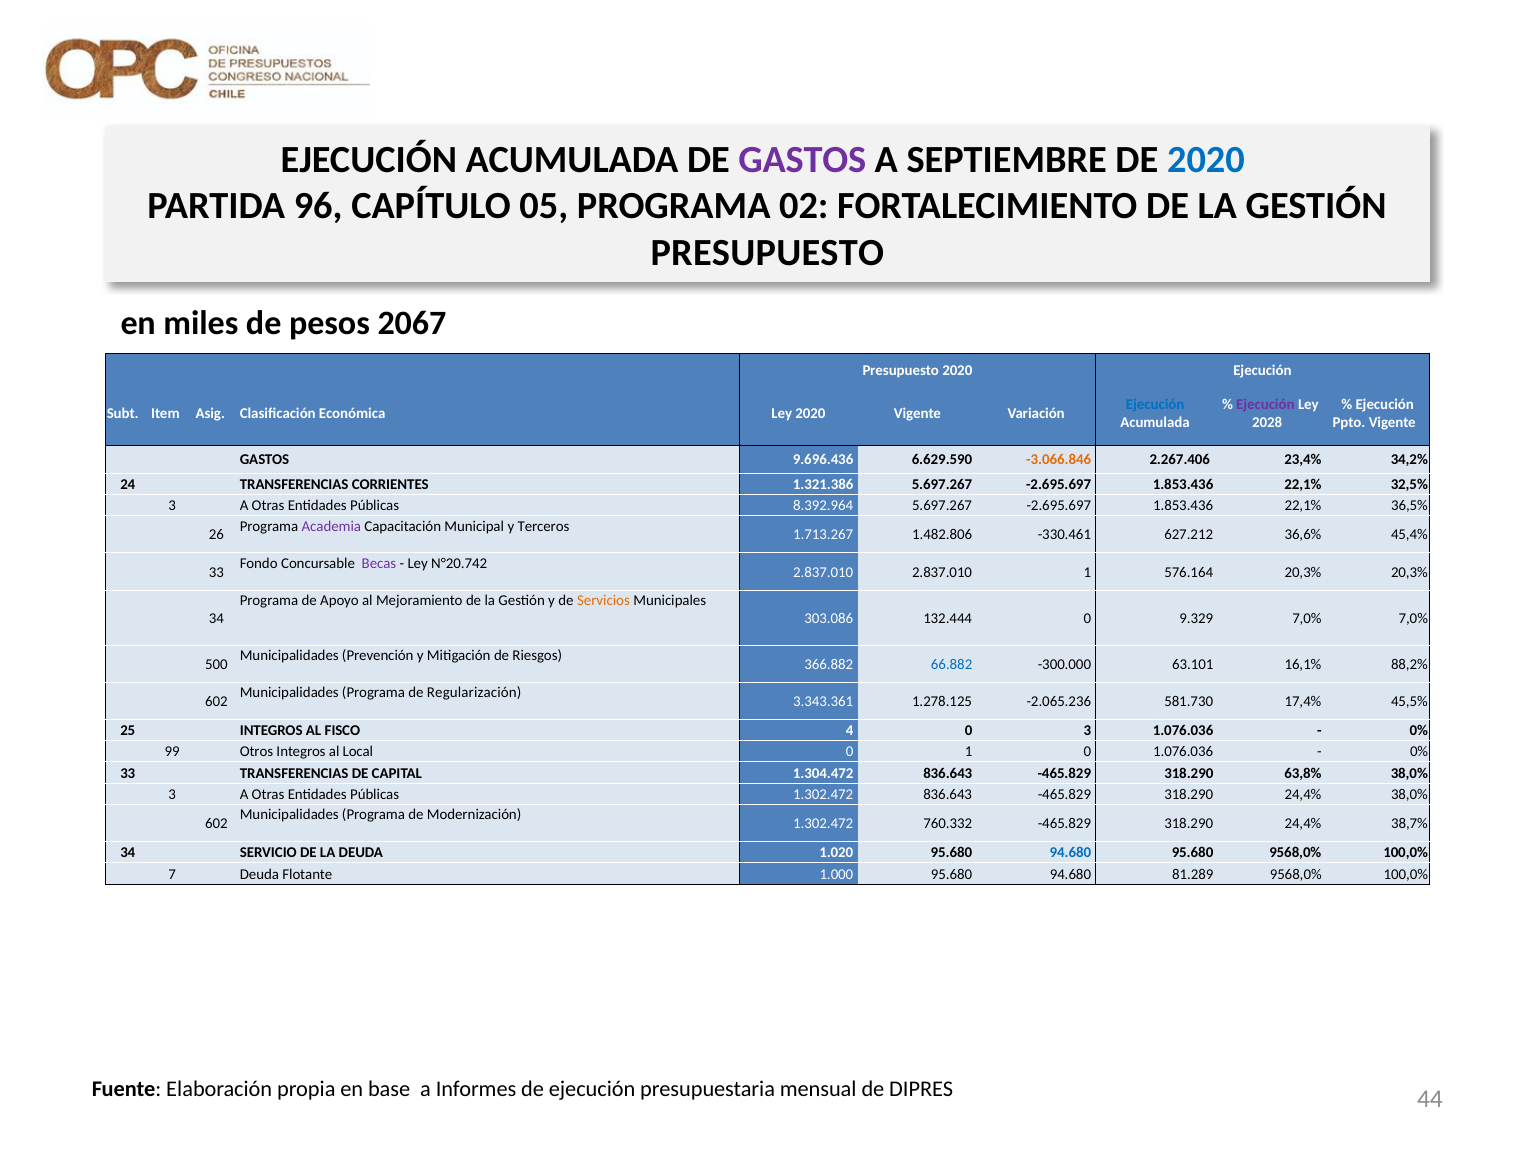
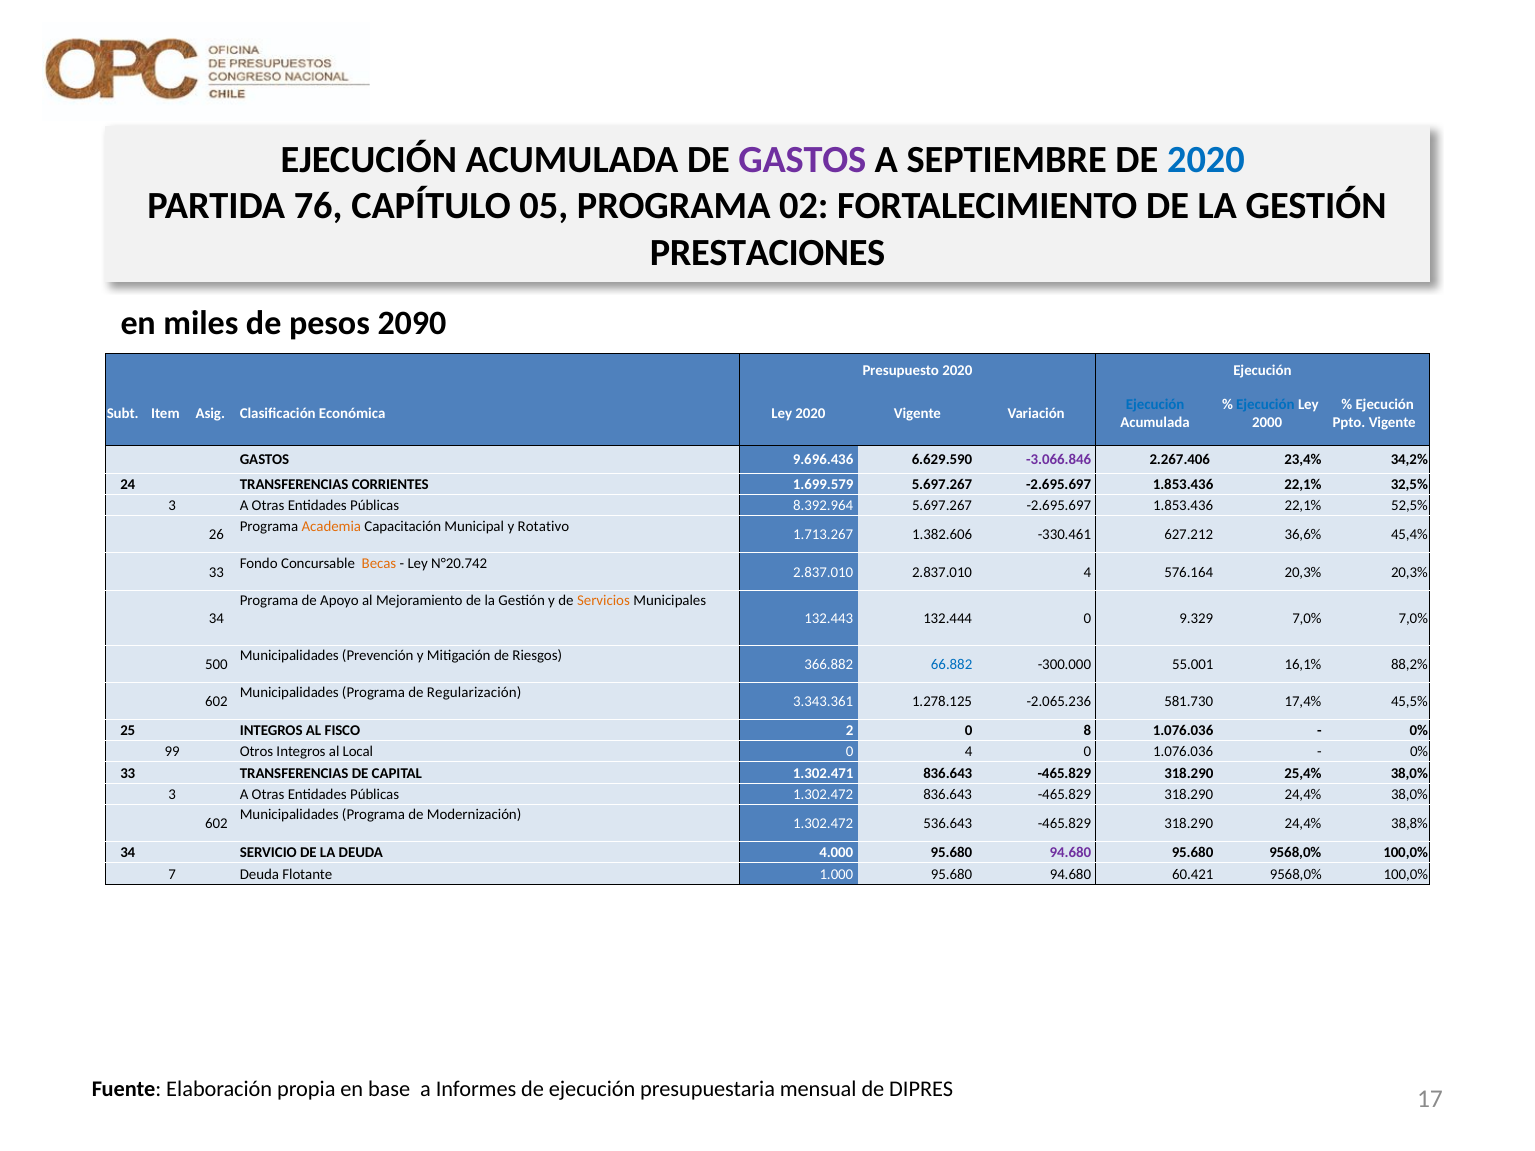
96: 96 -> 76
PRESUPUESTO at (767, 252): PRESUPUESTO -> PRESTACIONES
2067: 2067 -> 2090
Ejecución at (1265, 404) colour: purple -> blue
2028: 2028 -> 2000
-3.066.846 colour: orange -> purple
1.321.386: 1.321.386 -> 1.699.579
36,5%: 36,5% -> 52,5%
Academia colour: purple -> orange
Terceros: Terceros -> Rotativo
1.482.806: 1.482.806 -> 1.382.606
Becas colour: purple -> orange
2.837.010 1: 1 -> 4
303.086: 303.086 -> 132.443
63.101: 63.101 -> 55.001
4: 4 -> 2
0 3: 3 -> 8
0 1: 1 -> 4
1.304.472: 1.304.472 -> 1.302.471
63,8%: 63,8% -> 25,4%
760.332: 760.332 -> 536.643
38,7%: 38,7% -> 38,8%
1.020: 1.020 -> 4.000
94.680 at (1070, 853) colour: blue -> purple
81.289: 81.289 -> 60.421
44: 44 -> 17
